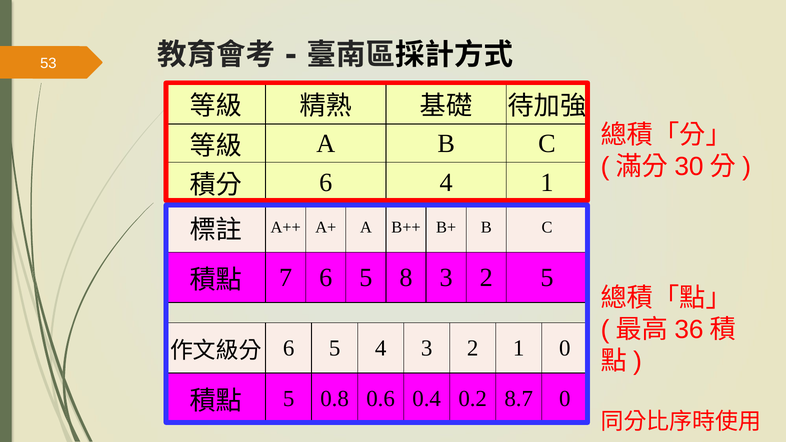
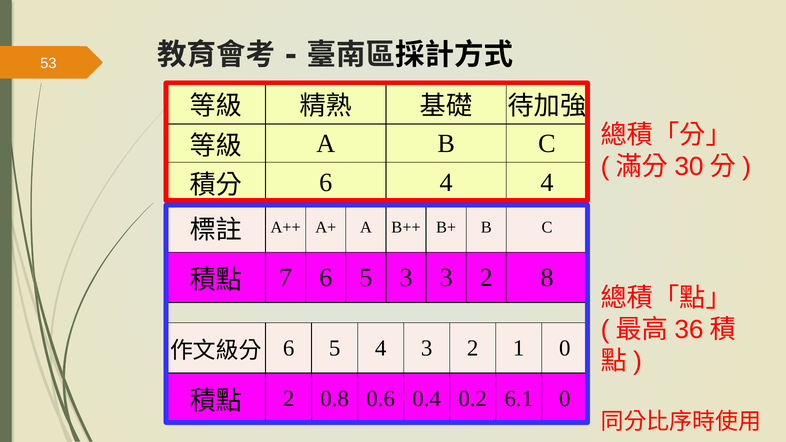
4 1: 1 -> 4
5 8: 8 -> 3
2 5: 5 -> 8
5 at (289, 399): 5 -> 2
8.7: 8.7 -> 6.1
